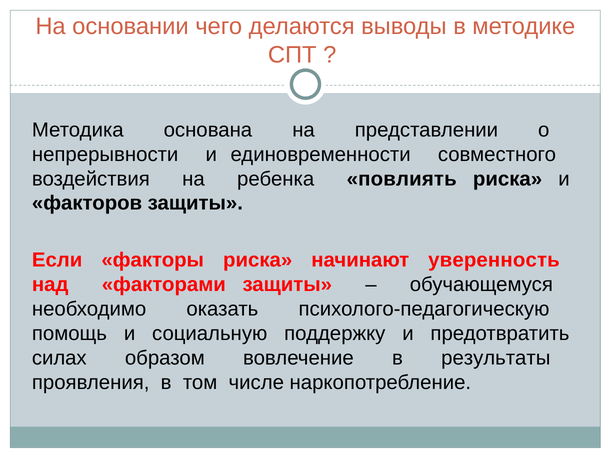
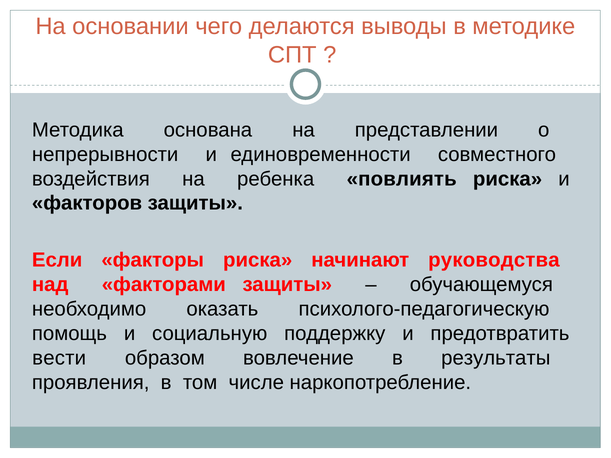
уверенность: уверенность -> руководства
силах: силах -> вести
